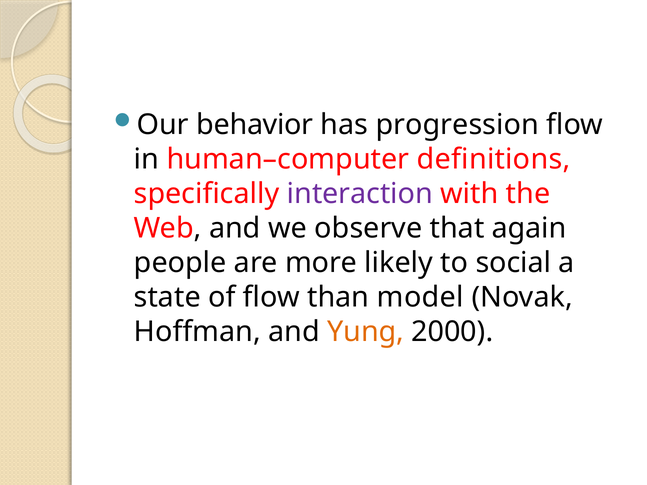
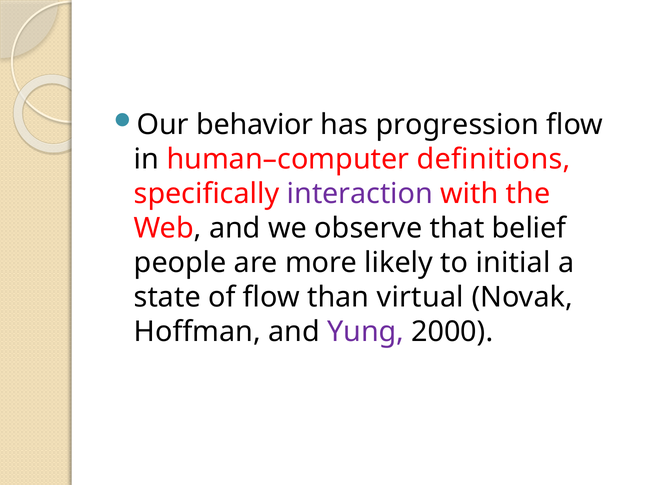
again: again -> belief
social: social -> initial
model: model -> virtual
Yung colour: orange -> purple
